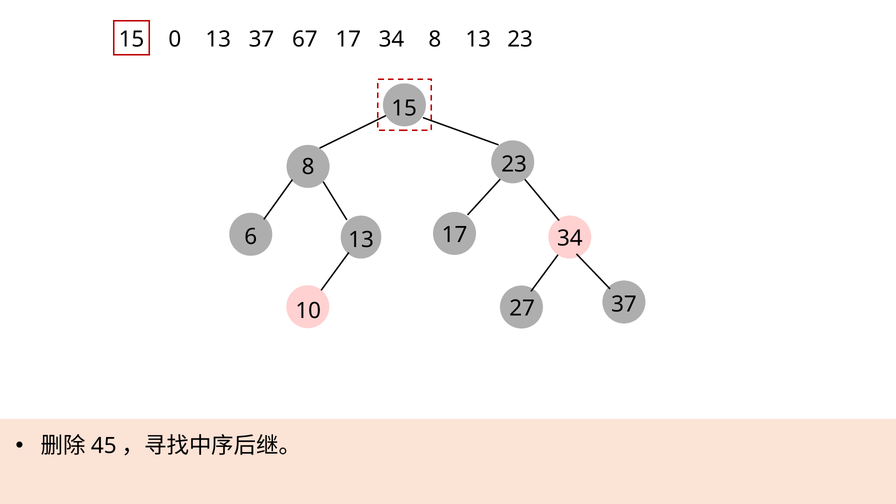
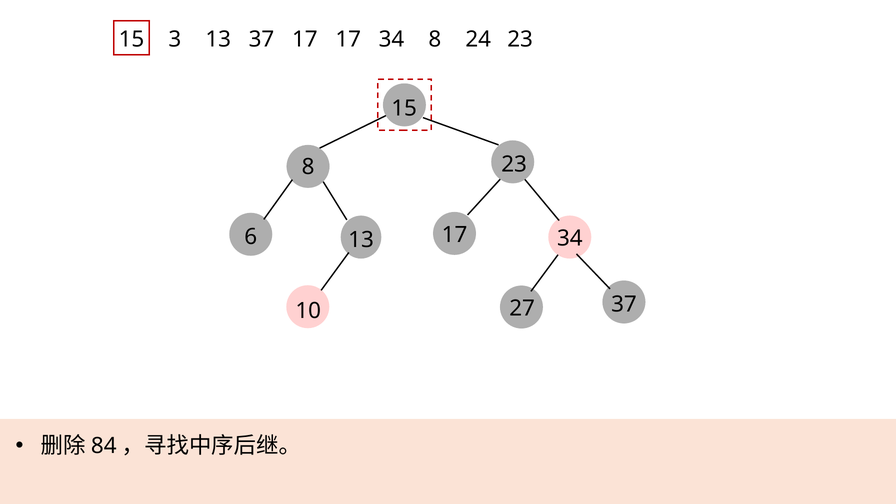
0: 0 -> 3
37 67: 67 -> 17
8 13: 13 -> 24
45: 45 -> 84
